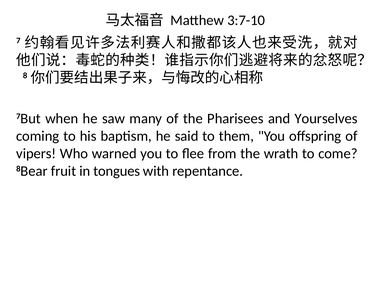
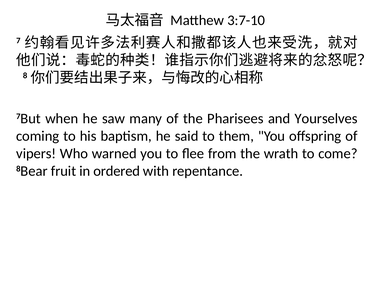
tongues: tongues -> ordered
